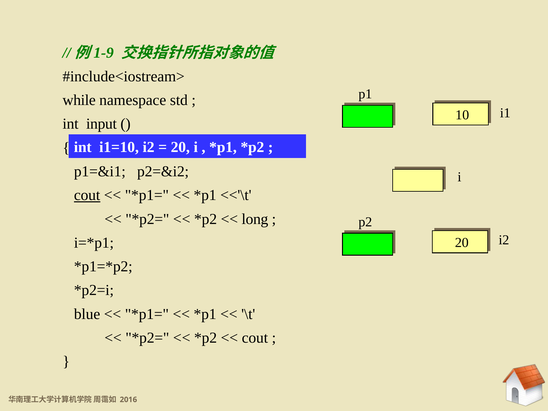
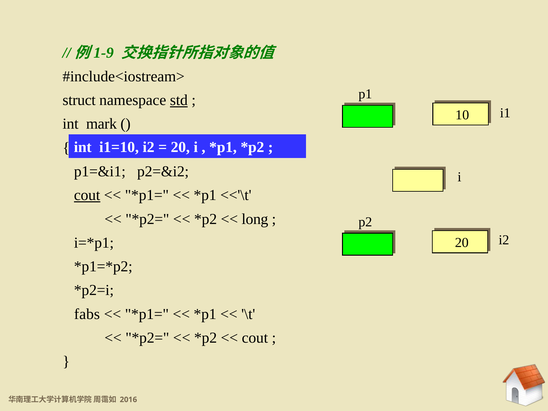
while: while -> struct
std underline: none -> present
input: input -> mark
blue: blue -> fabs
